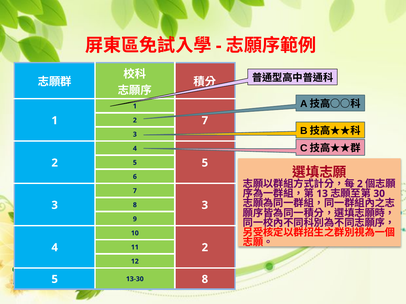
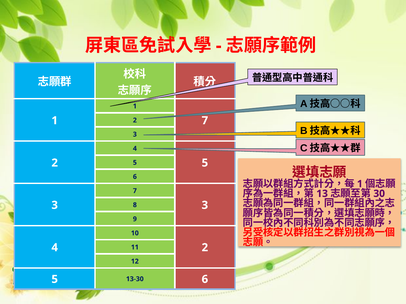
2 at (360, 184): 2 -> 1
13-30 8: 8 -> 6
